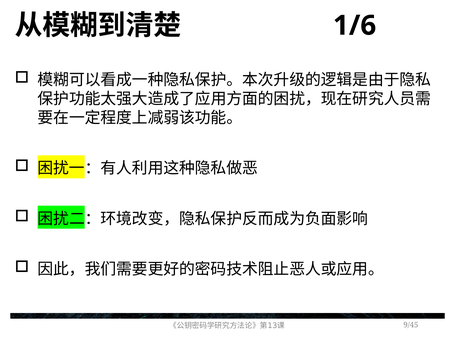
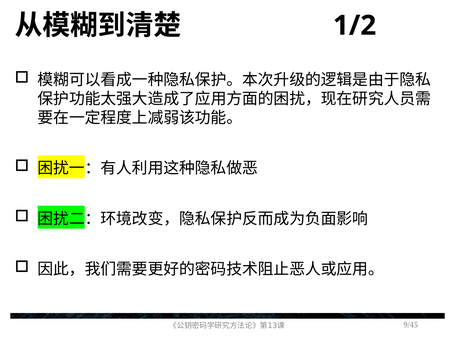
1/6: 1/6 -> 1/2
